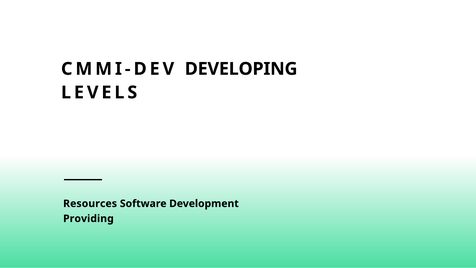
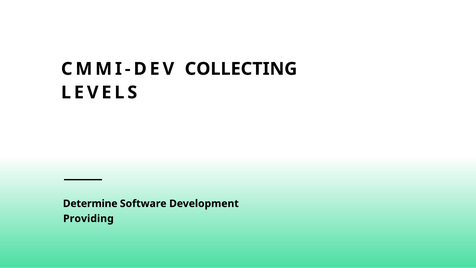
DEVELOPING: DEVELOPING -> COLLECTING
Resources: Resources -> Determine
